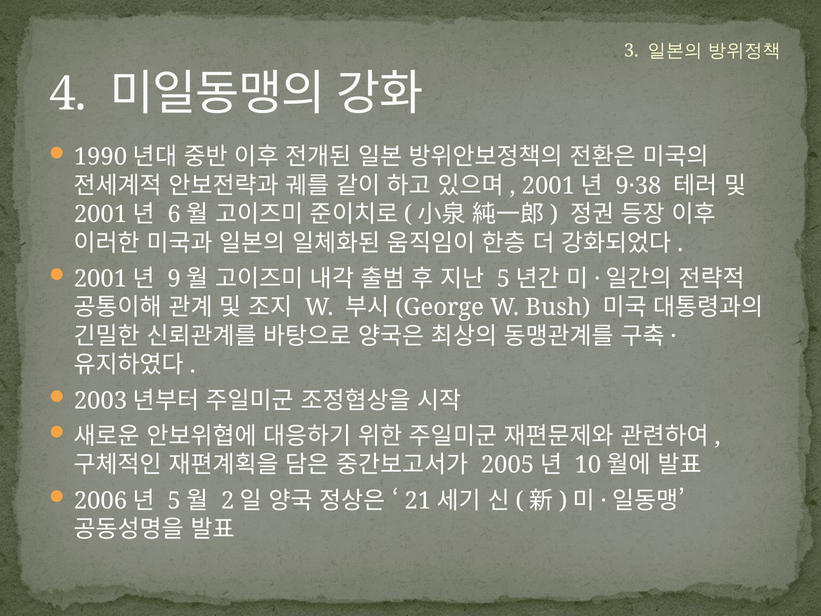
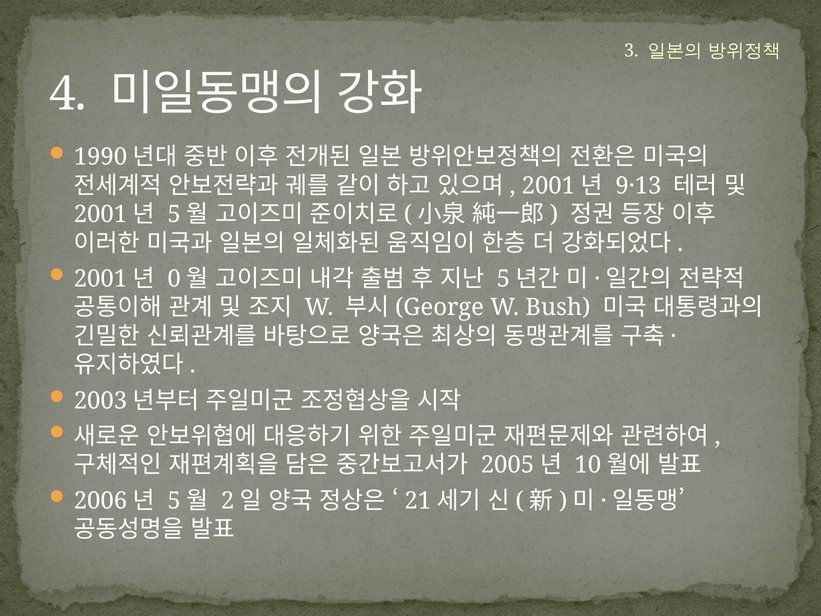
9·38: 9·38 -> 9·13
6 at (174, 214): 6 -> 5
9: 9 -> 0
